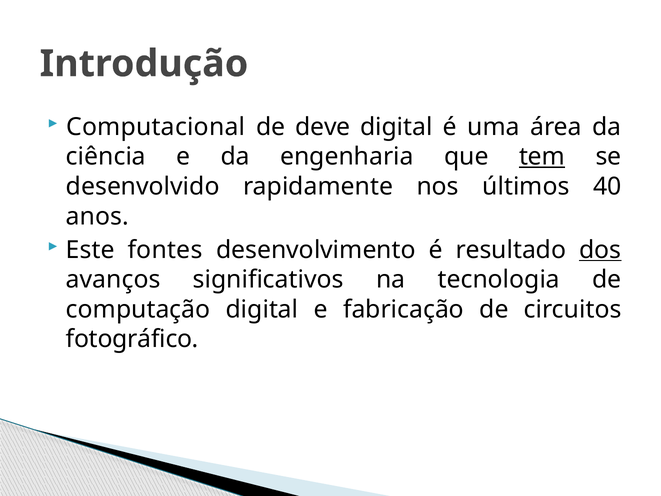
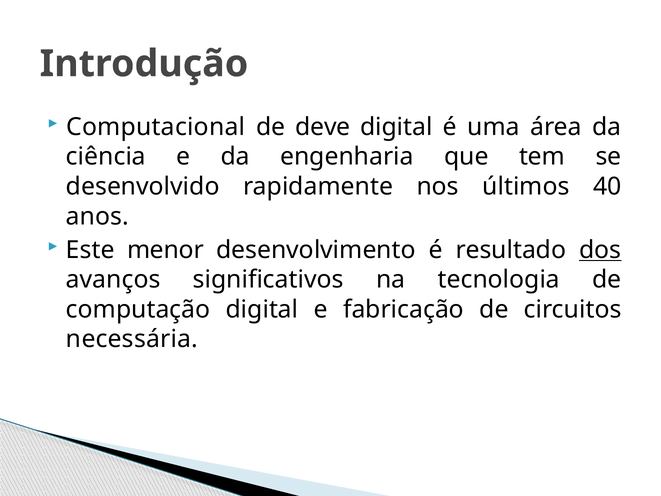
tem underline: present -> none
fontes: fontes -> menor
fotográfico: fotográfico -> necessária
